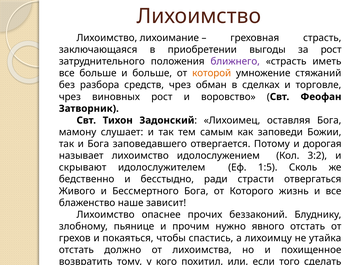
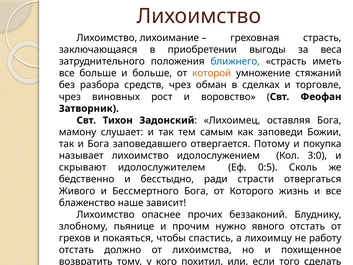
за рост: рост -> веса
ближнего colour: purple -> blue
дорогая: дорогая -> покупка
3:2: 3:2 -> 3:0
1:5: 1:5 -> 0:5
утайка: утайка -> работу
